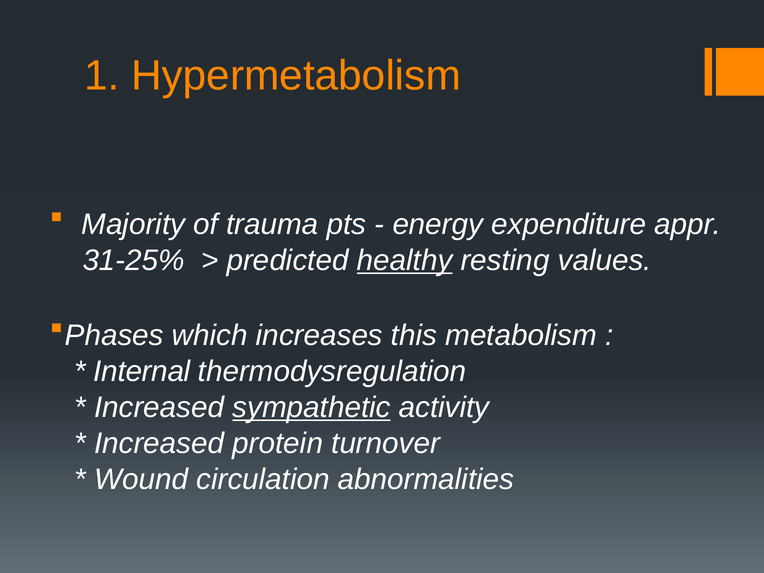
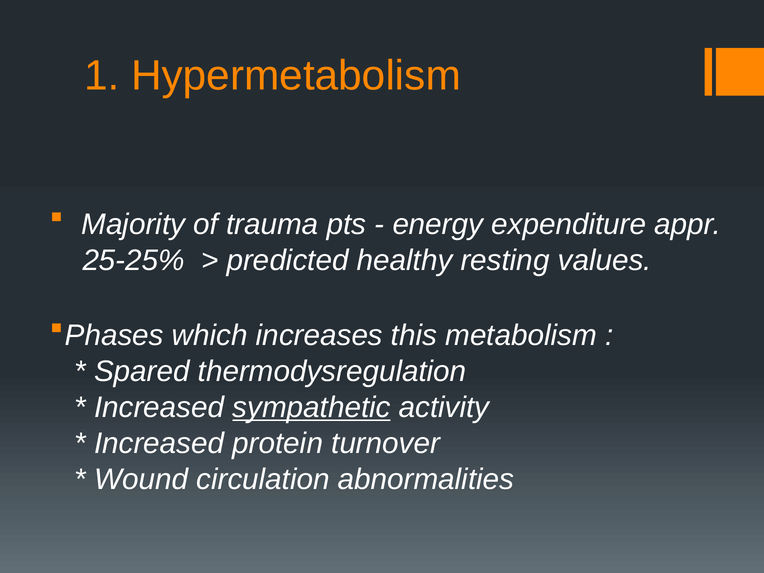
31-25%: 31-25% -> 25-25%
healthy underline: present -> none
Internal: Internal -> Spared
